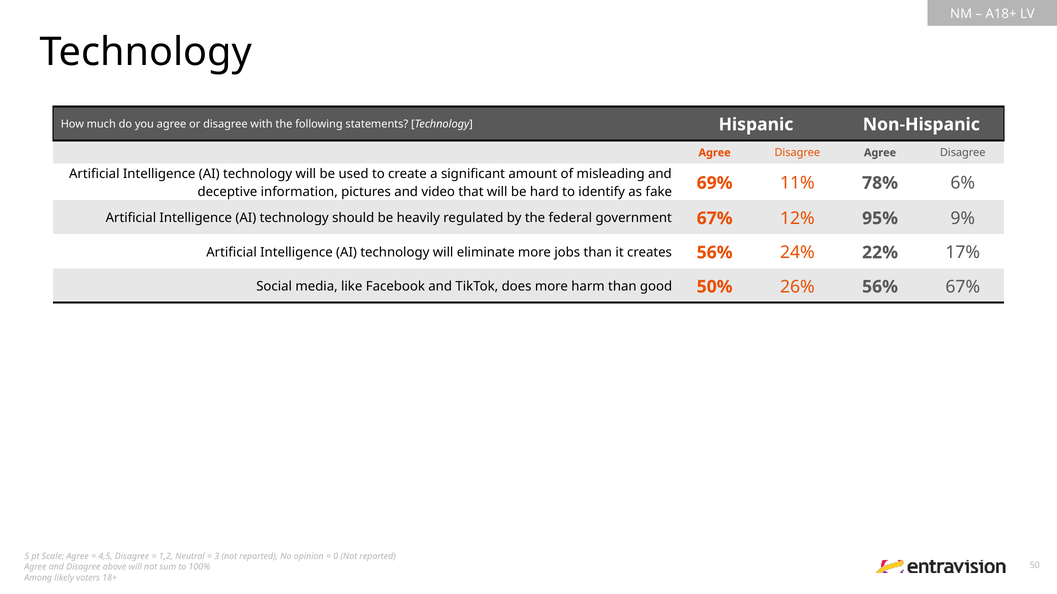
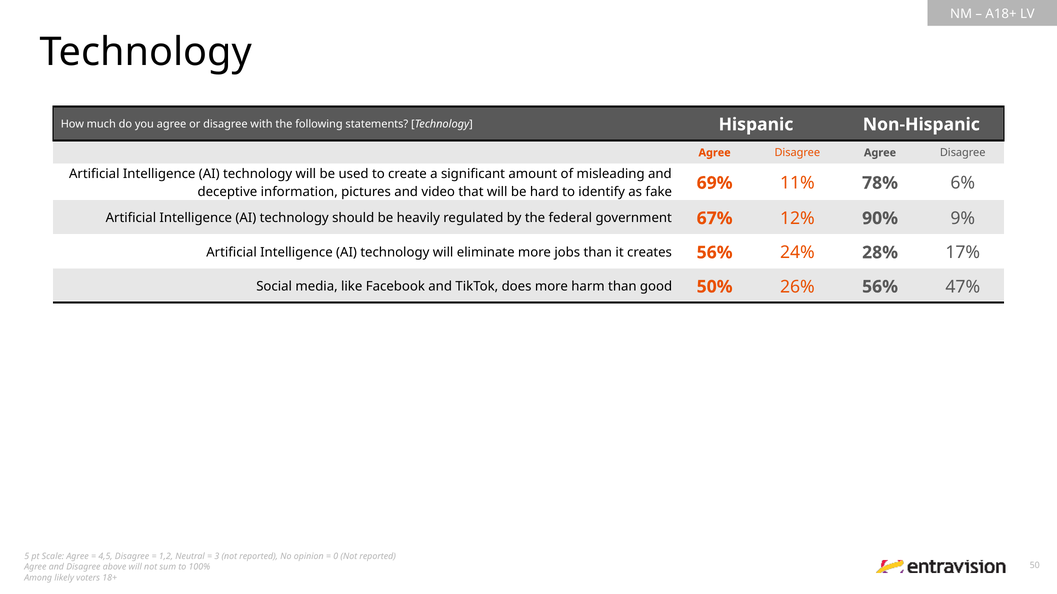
95%: 95% -> 90%
22%: 22% -> 28%
56% 67%: 67% -> 47%
